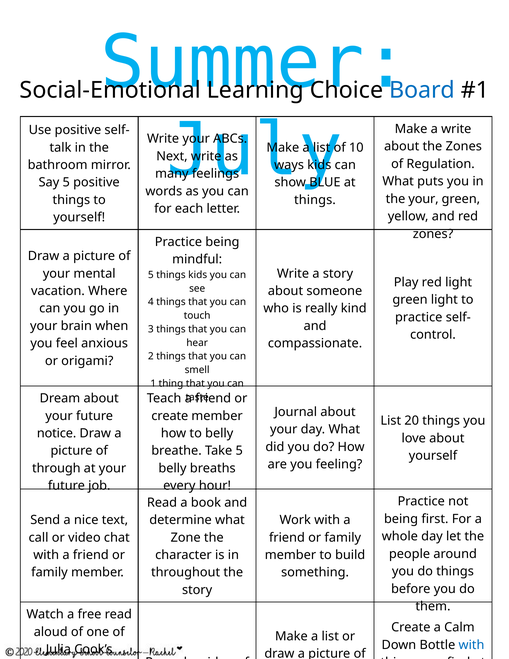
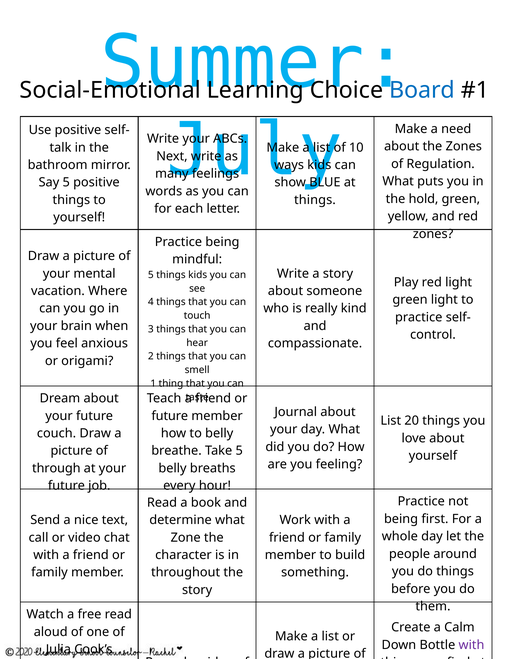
a write: write -> need
the your: your -> hold
create at (170, 416): create -> future
notice: notice -> couch
with at (471, 645) colour: blue -> purple
